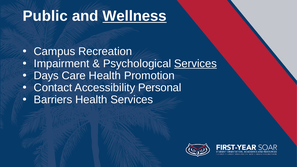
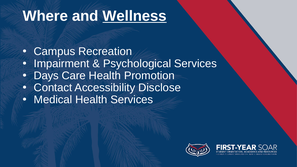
Public: Public -> Where
Services at (196, 64) underline: present -> none
Personal: Personal -> Disclose
Barriers: Barriers -> Medical
